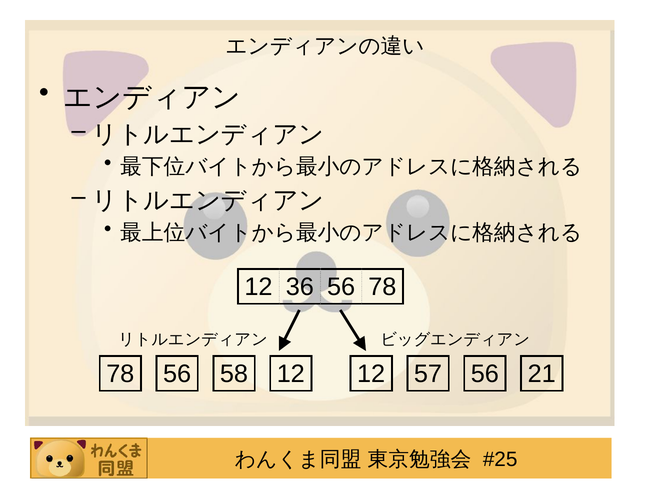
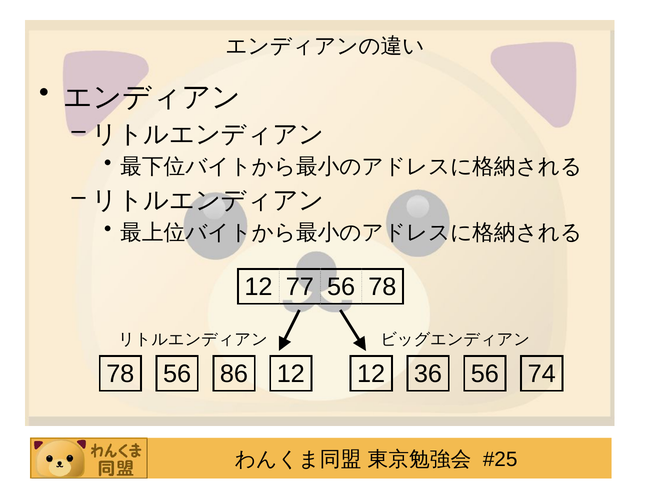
36: 36 -> 77
58: 58 -> 86
57: 57 -> 36
21: 21 -> 74
